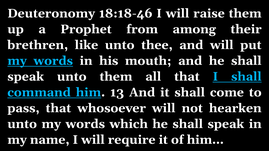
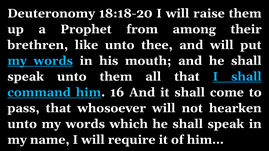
18:18-46: 18:18-46 -> 18:18-20
13: 13 -> 16
